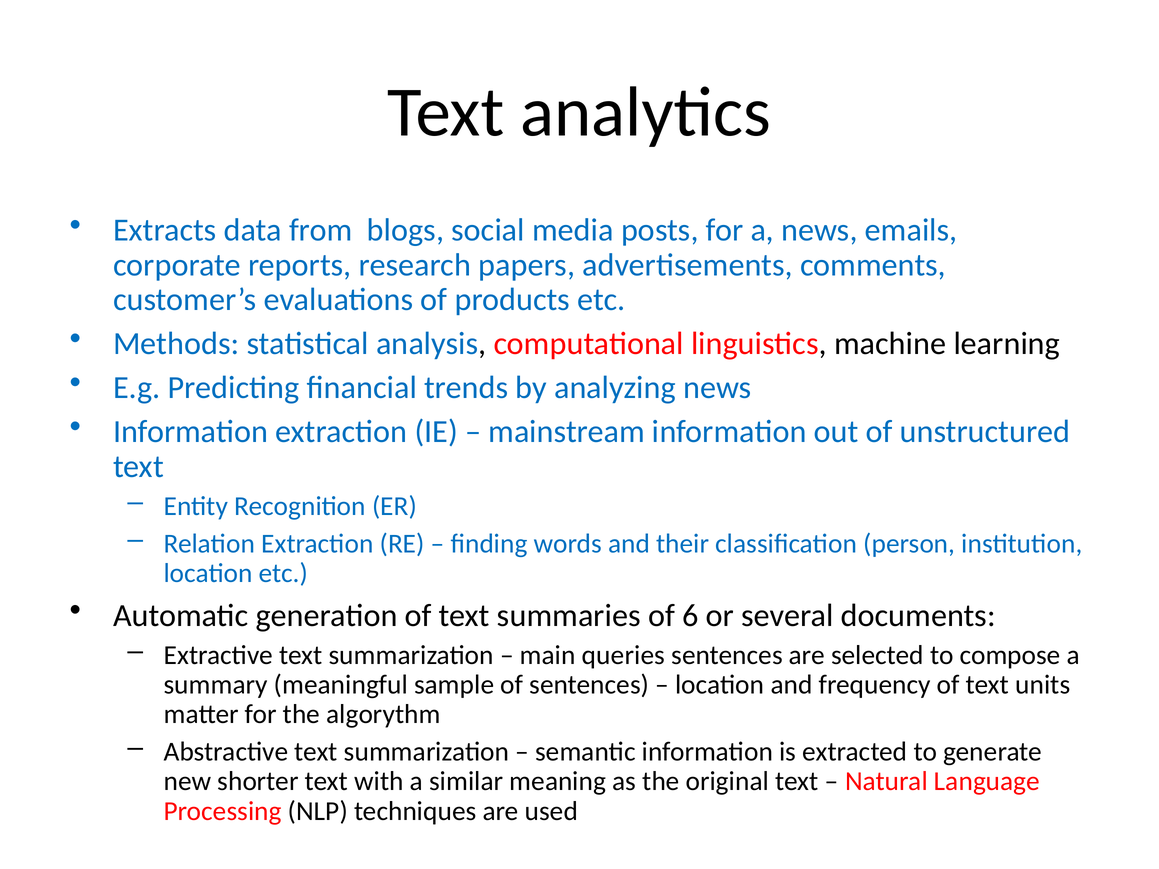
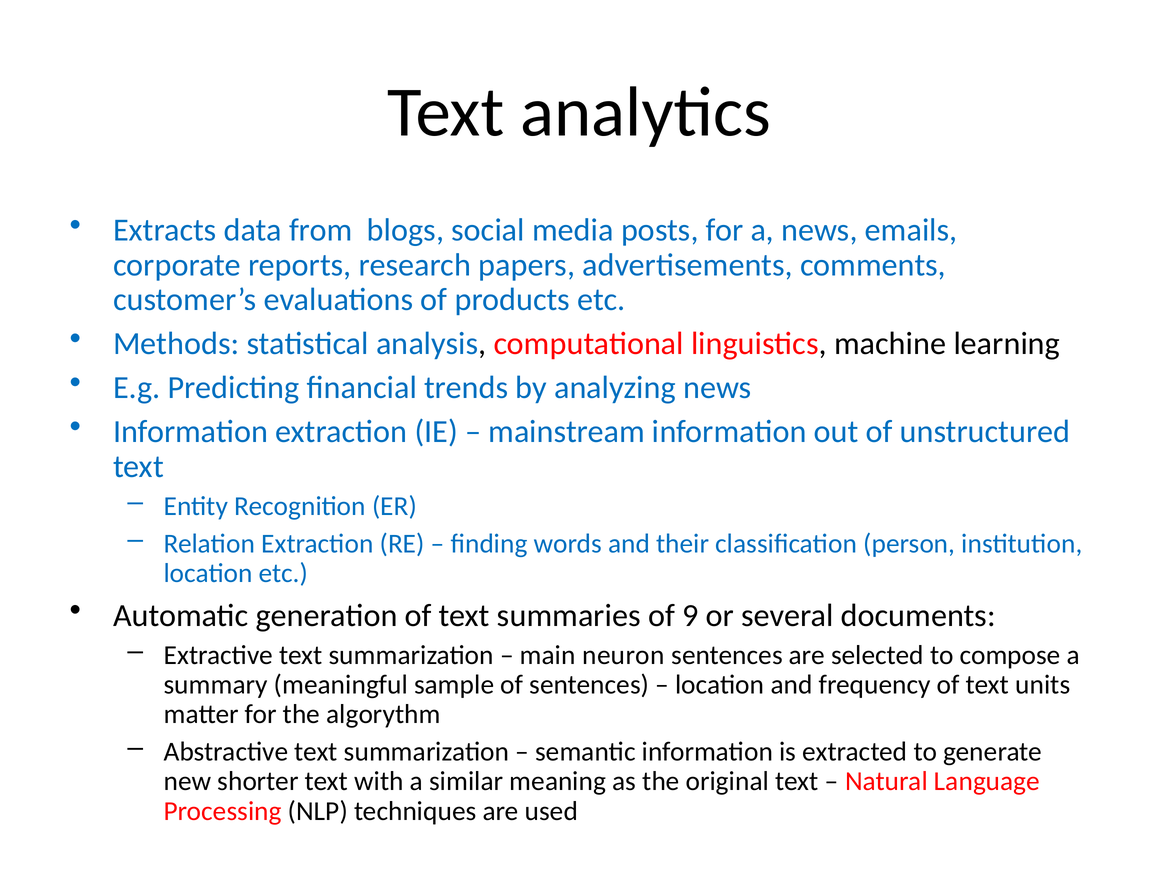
6: 6 -> 9
queries: queries -> neuron
